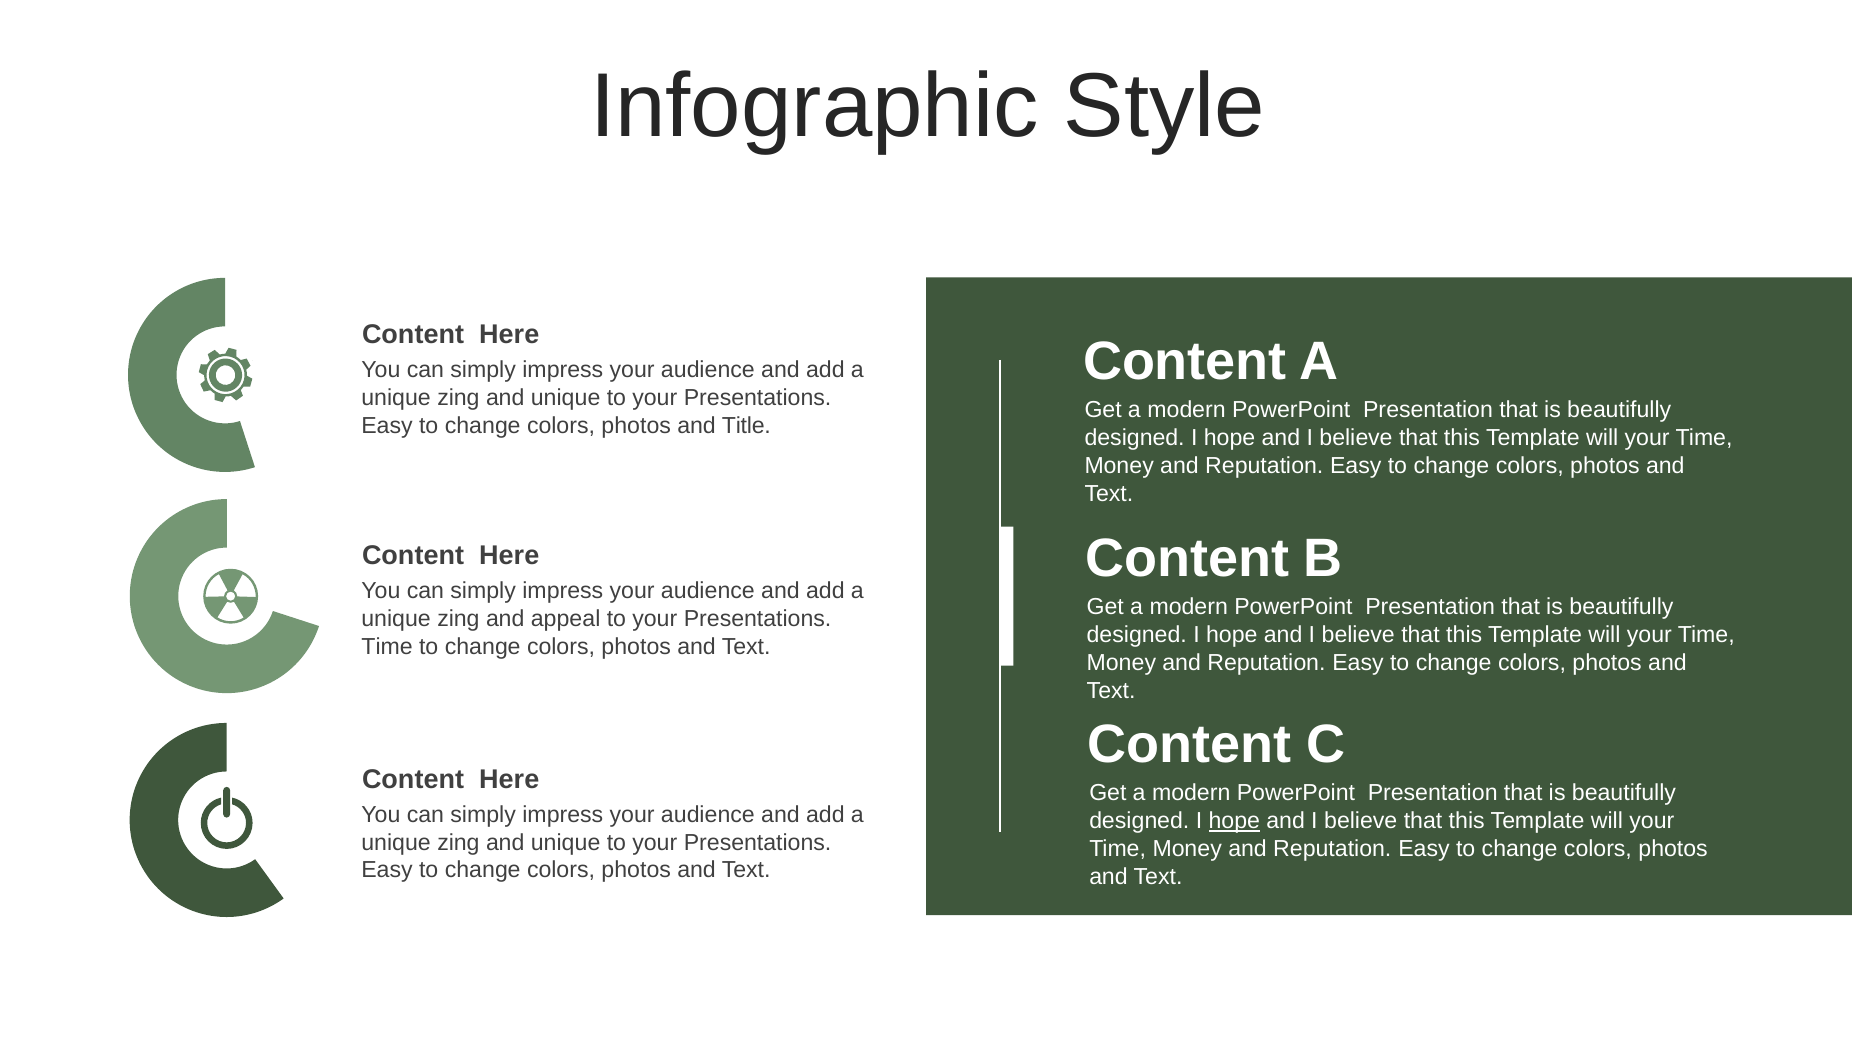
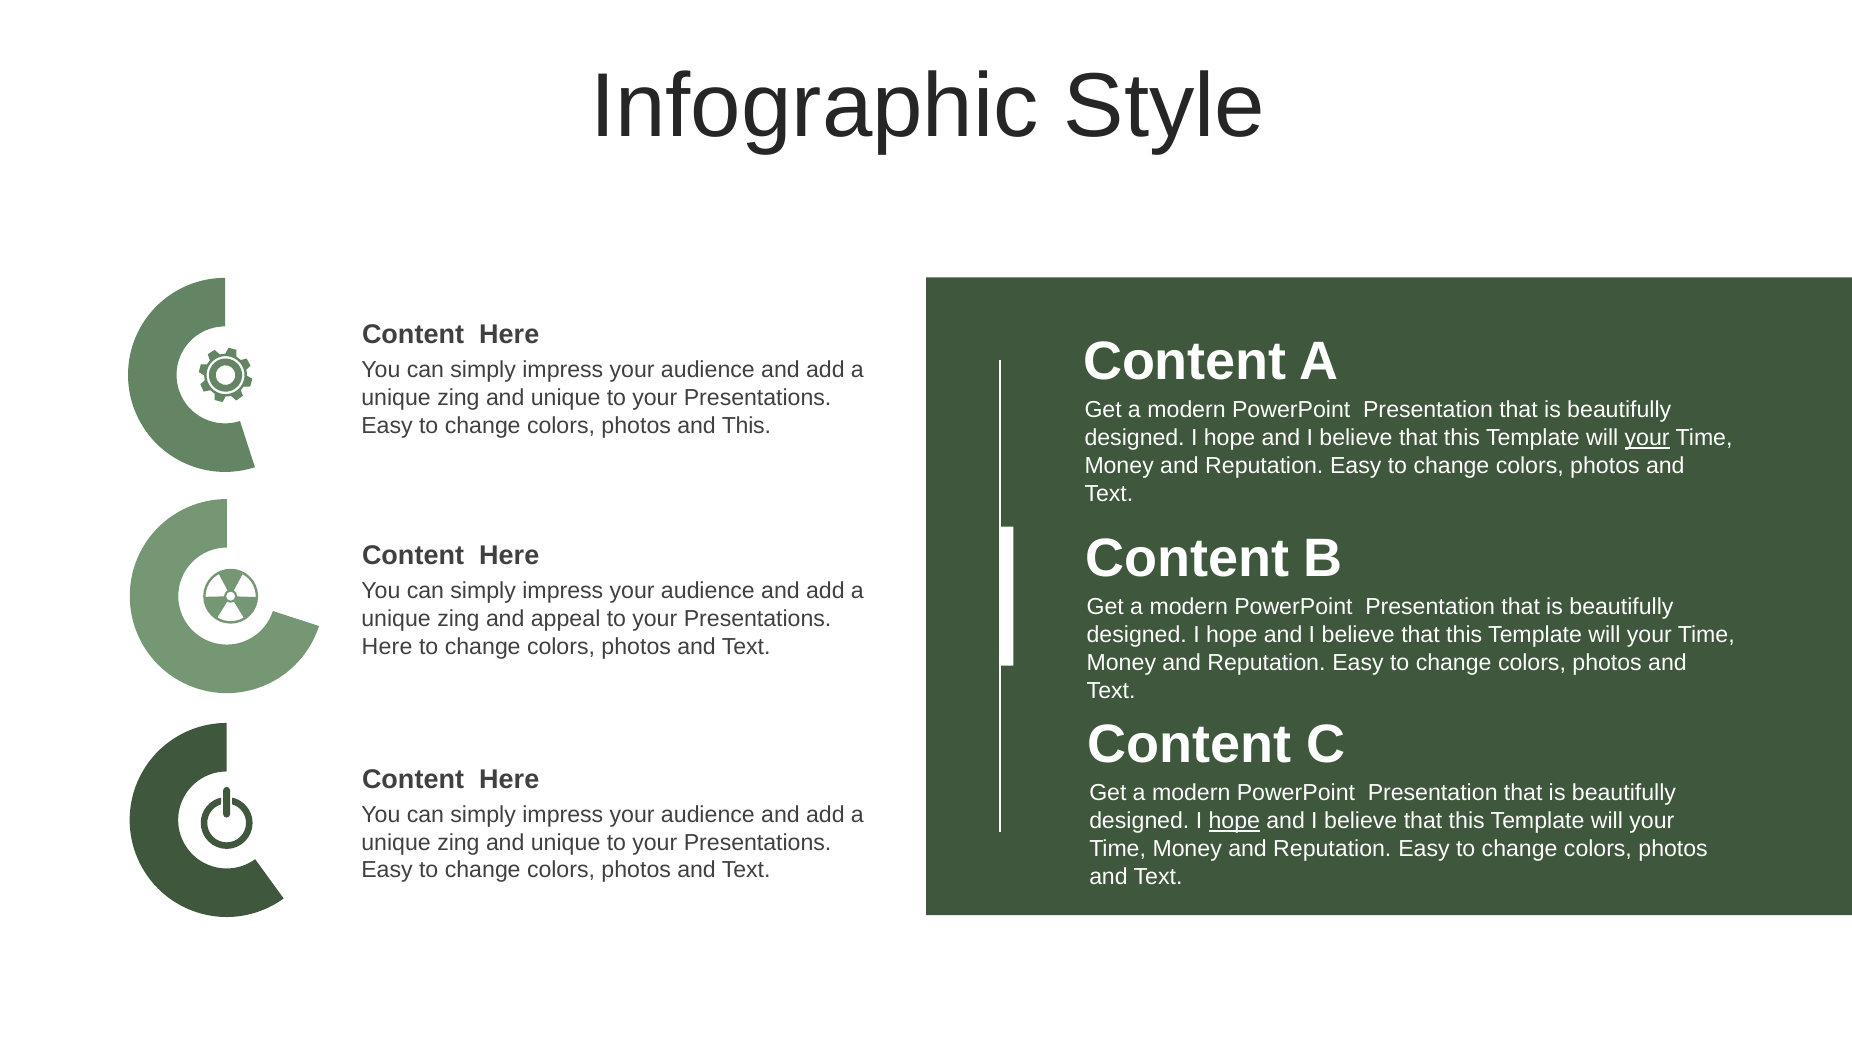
and Title: Title -> This
your at (1647, 438) underline: none -> present
Time at (387, 647): Time -> Here
